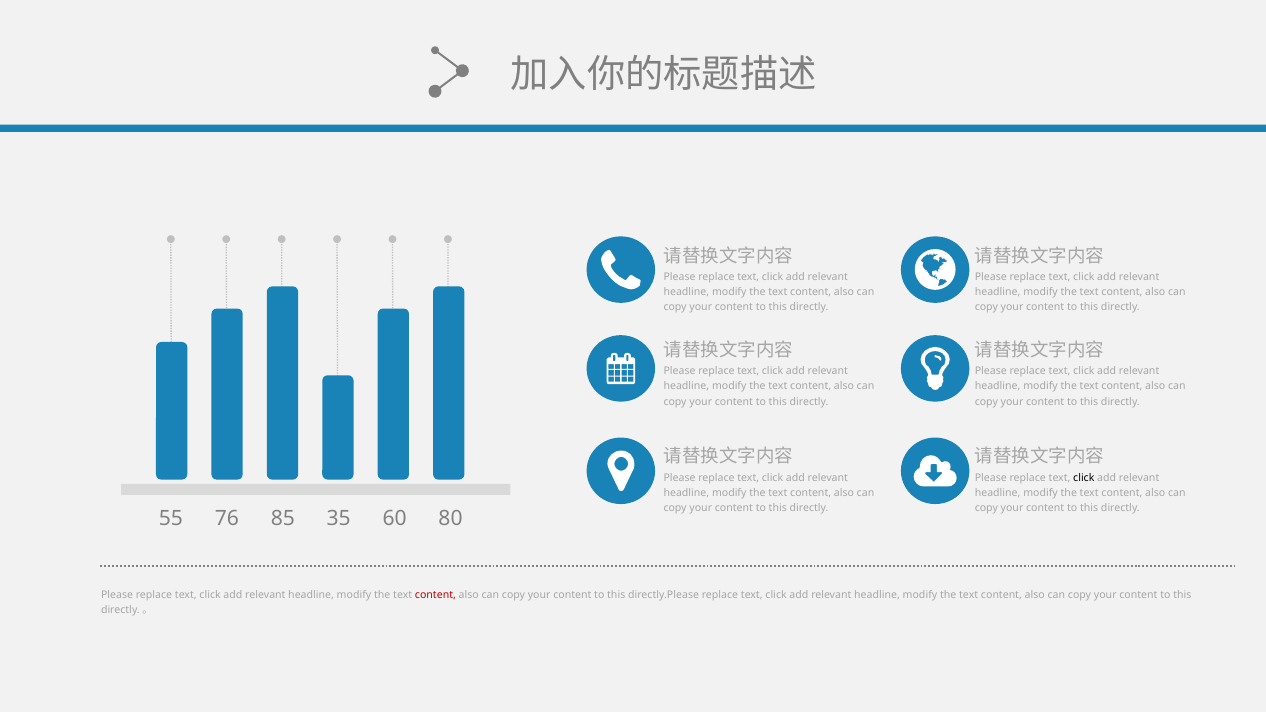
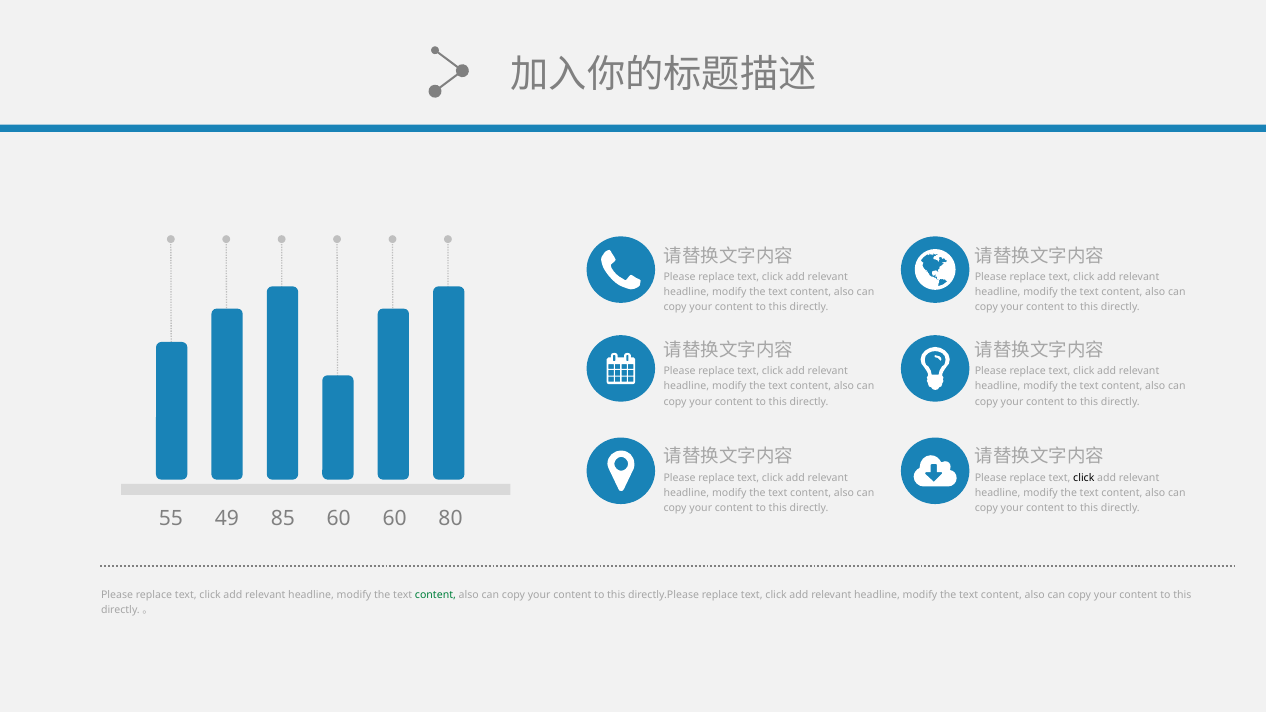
76: 76 -> 49
85 35: 35 -> 60
content at (435, 596) colour: red -> green
